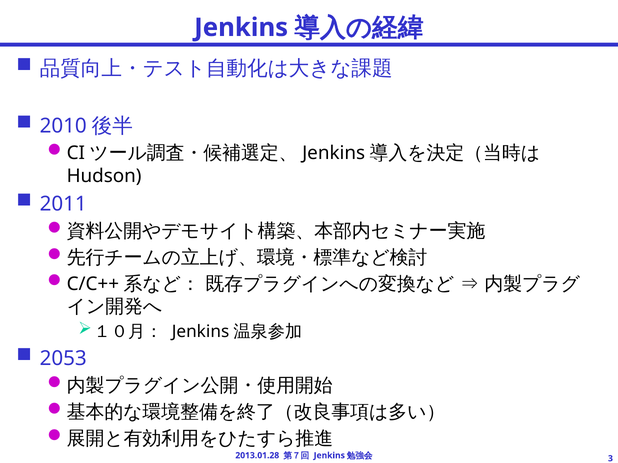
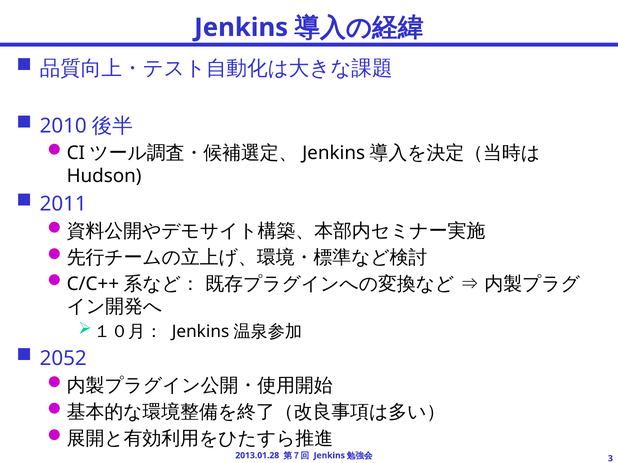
2053: 2053 -> 2052
